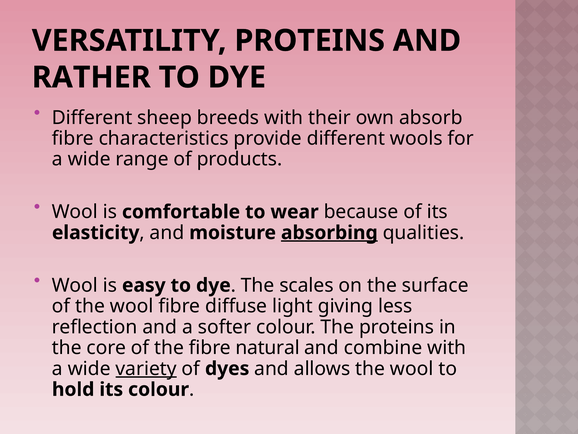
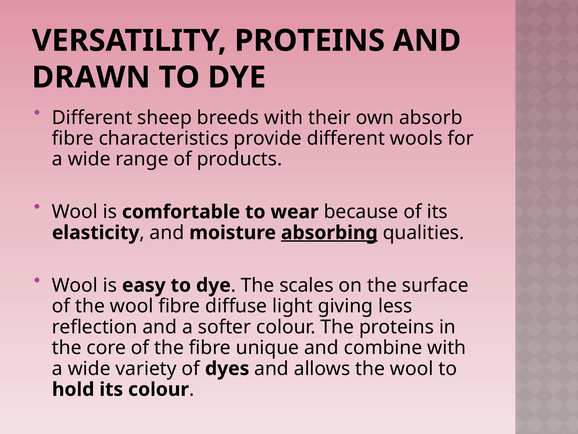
RATHER: RATHER -> DRAWN
natural: natural -> unique
variety underline: present -> none
